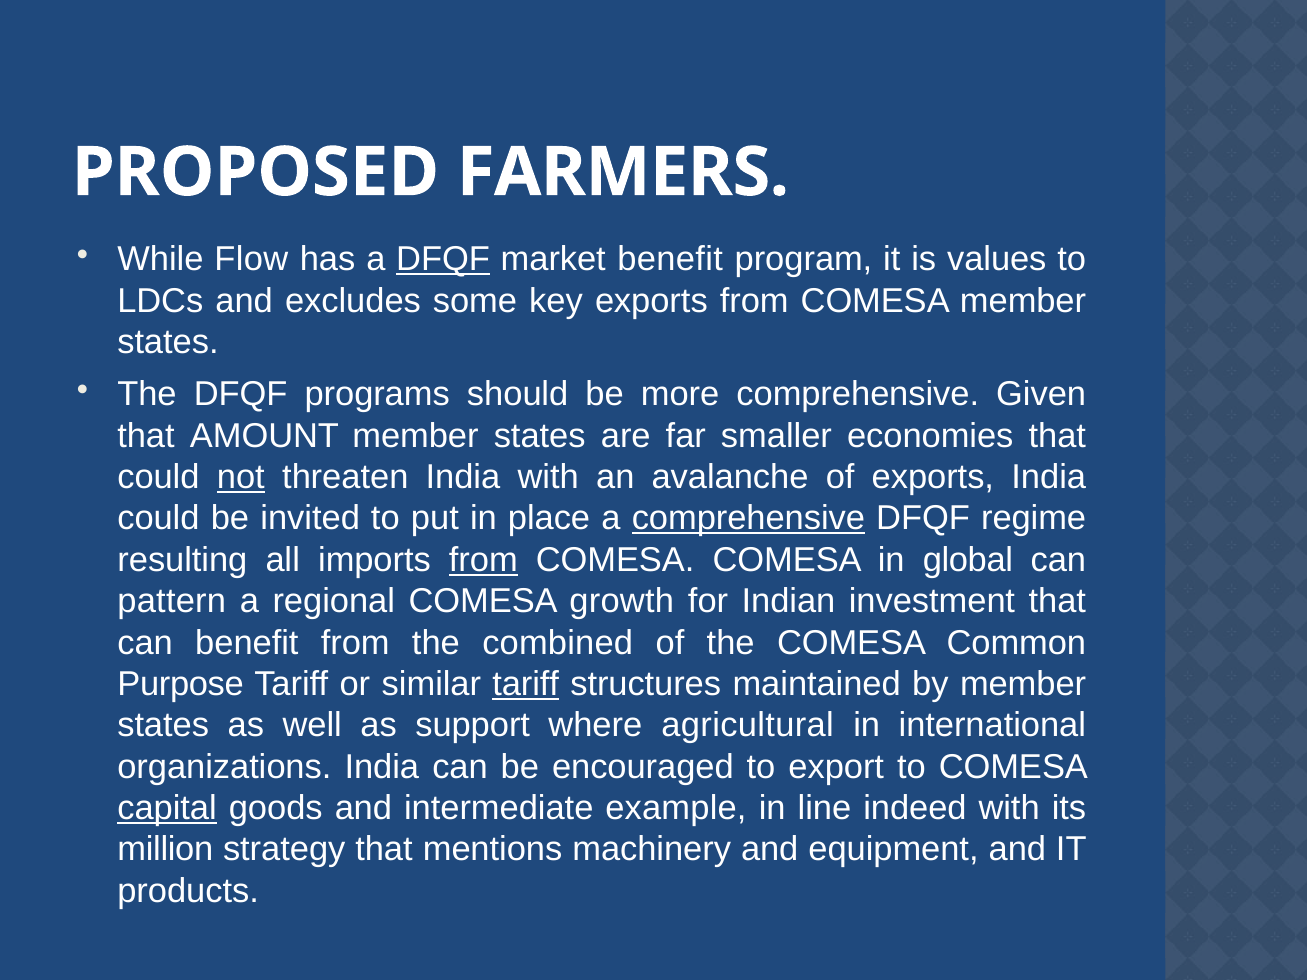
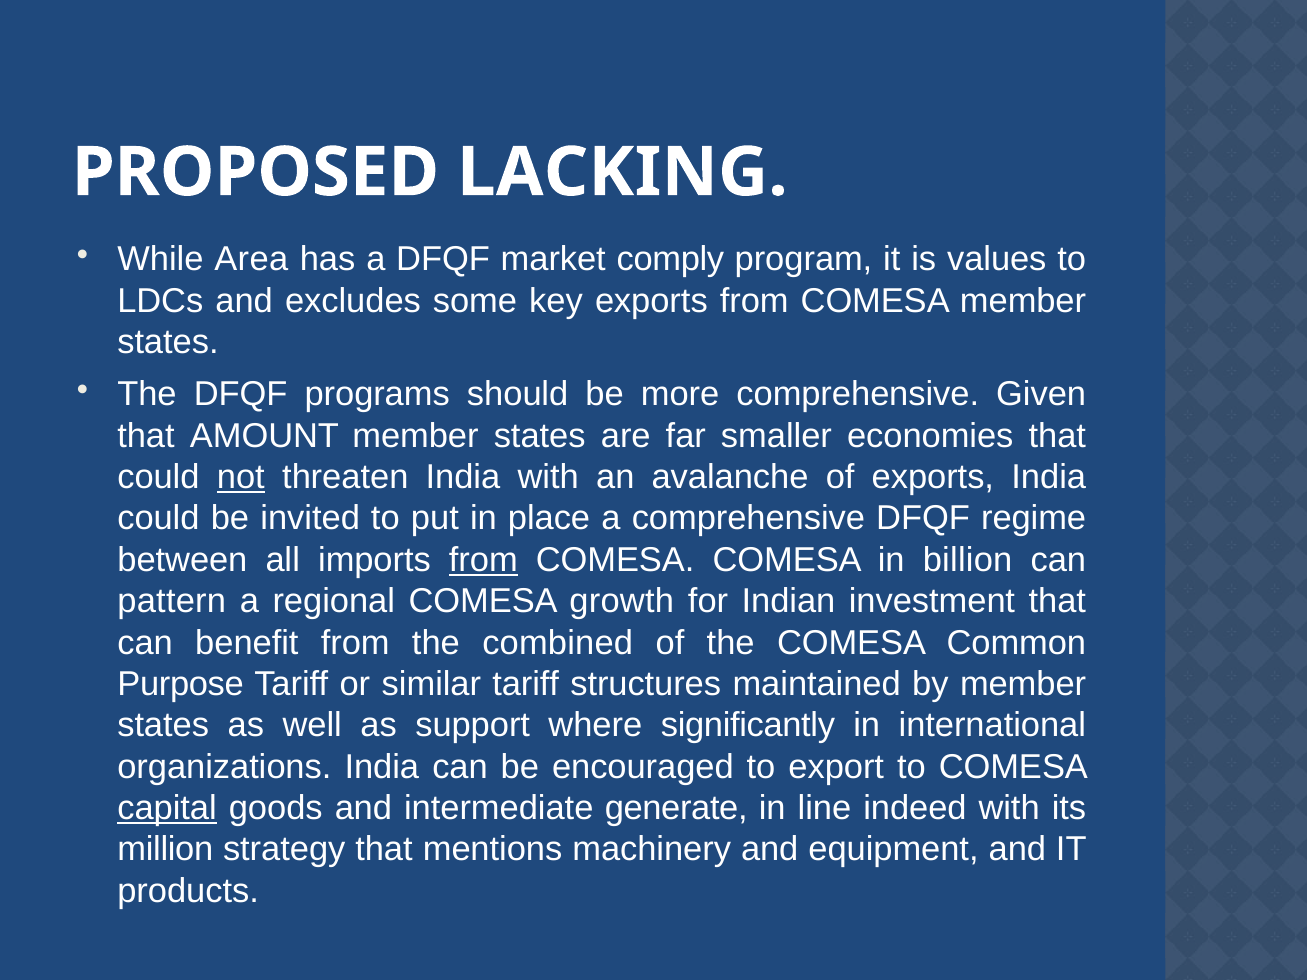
FARMERS: FARMERS -> LACKING
Flow: Flow -> Area
DFQF at (443, 260) underline: present -> none
market benefit: benefit -> comply
comprehensive at (748, 519) underline: present -> none
resulting: resulting -> between
global: global -> billion
tariff at (526, 684) underline: present -> none
agricultural: agricultural -> significantly
example: example -> generate
